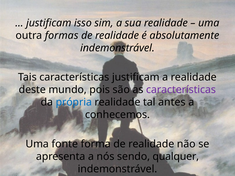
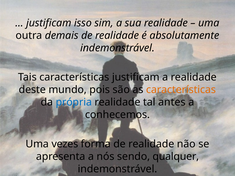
formas: formas -> demais
características at (181, 90) colour: purple -> orange
fonte: fonte -> vezes
